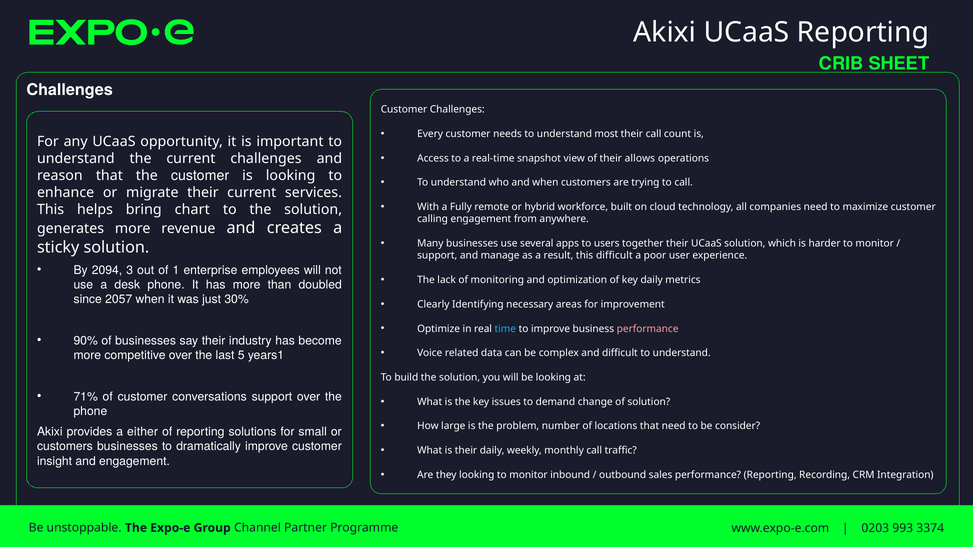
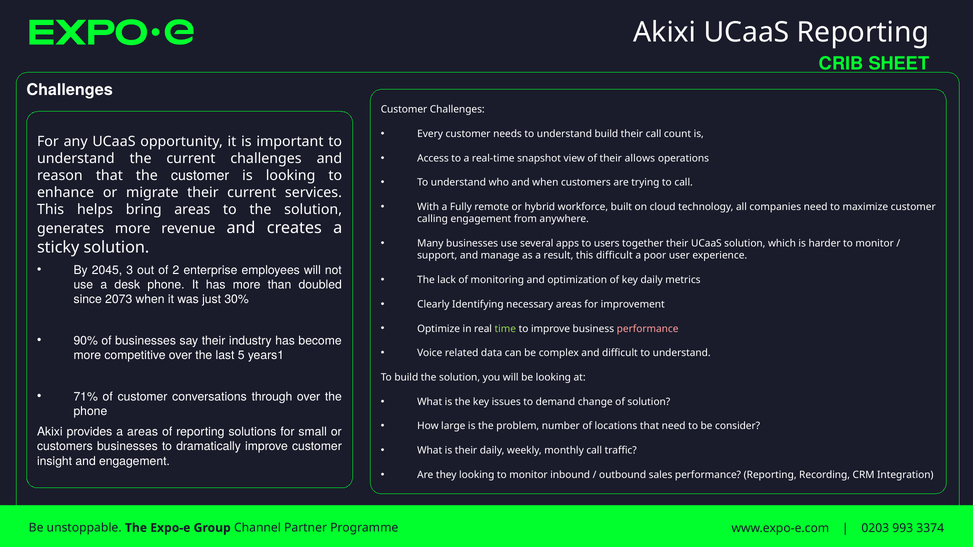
understand most: most -> build
bring chart: chart -> areas
2094: 2094 -> 2045
1: 1 -> 2
2057: 2057 -> 2073
time colour: light blue -> light green
conversations support: support -> through
a either: either -> areas
